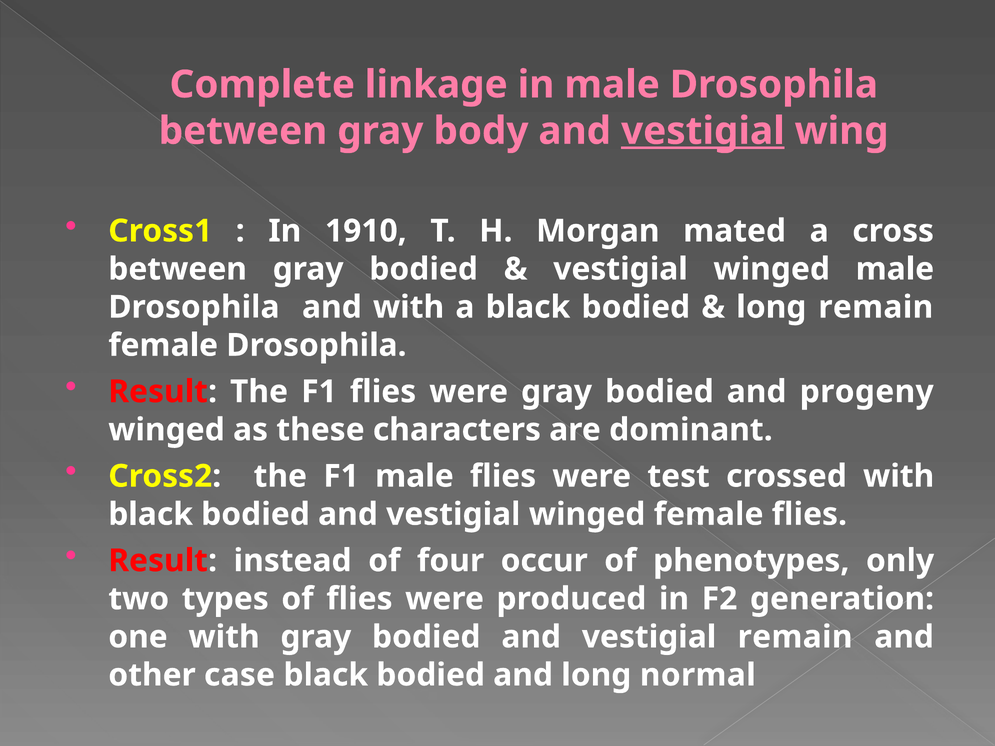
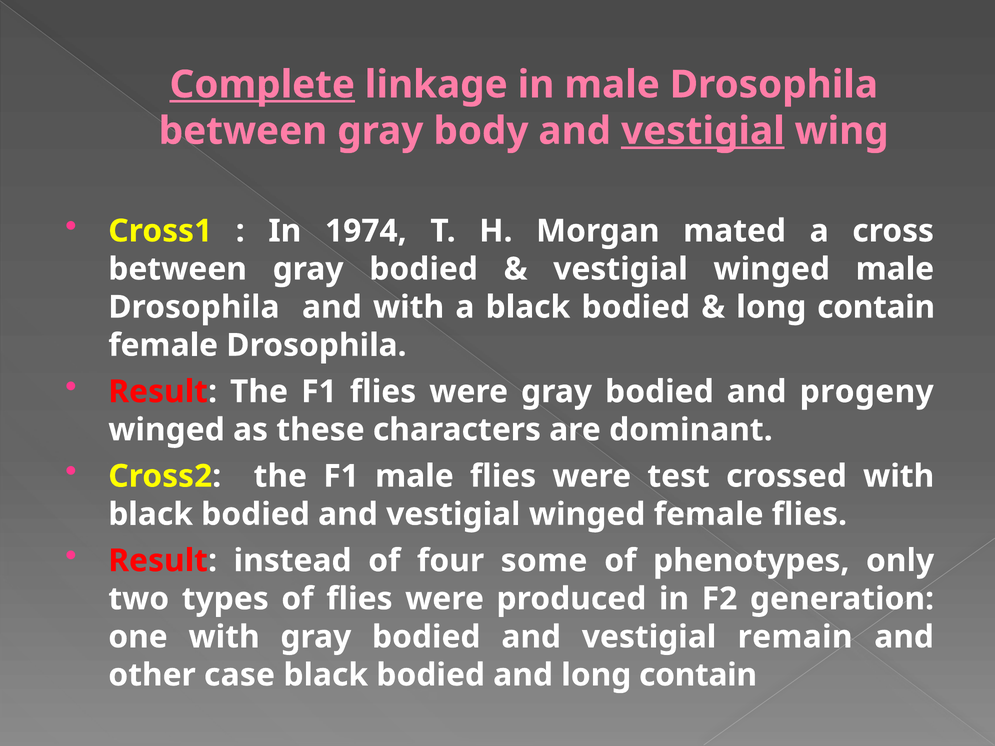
Complete underline: none -> present
1910: 1910 -> 1974
remain at (876, 307): remain -> contain
occur: occur -> some
and long normal: normal -> contain
